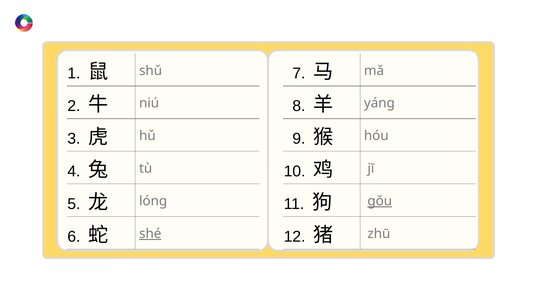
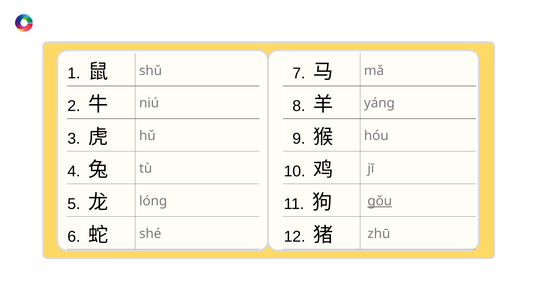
shé underline: present -> none
